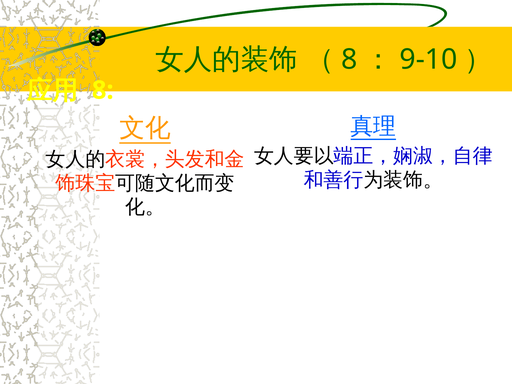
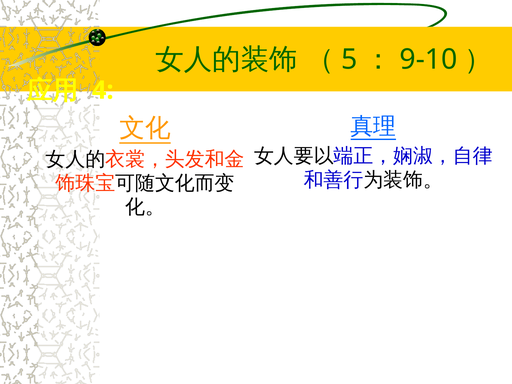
8 at (349, 60): 8 -> 5
8 at (103, 90): 8 -> 4
